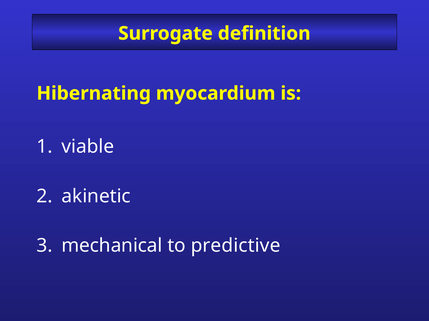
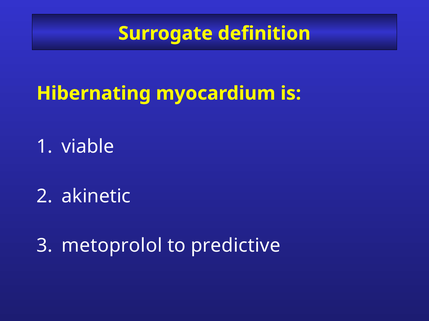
mechanical: mechanical -> metoprolol
